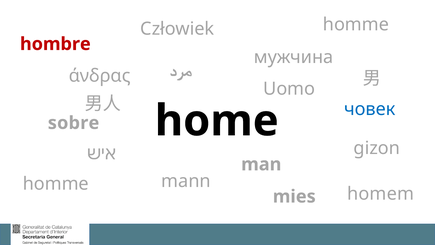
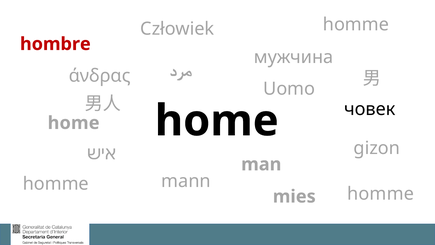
човек colour: blue -> black
sobre at (74, 123): sobre -> home
homem at (381, 194): homem -> homme
